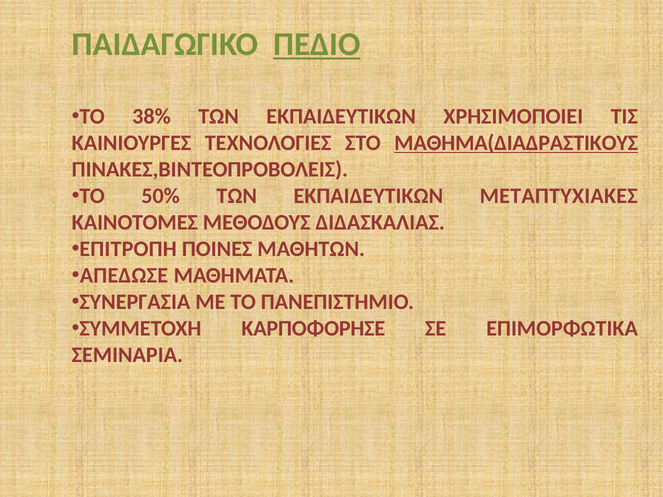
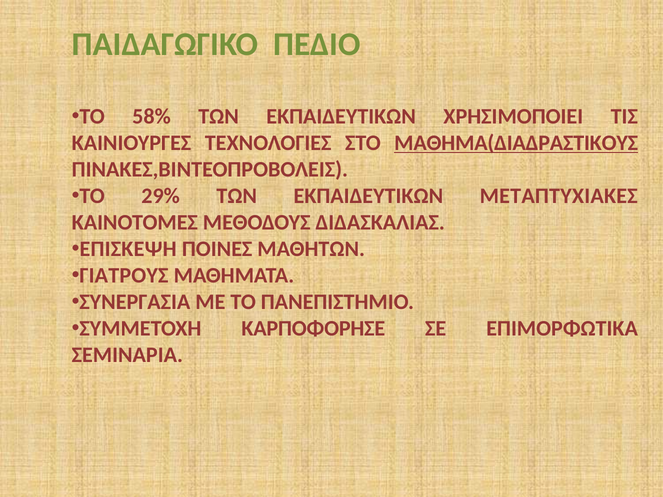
ΠΕΔΙΟ underline: present -> none
38%: 38% -> 58%
50%: 50% -> 29%
ΕΠΙΤΡΟΠΗ: ΕΠΙΤΡΟΠΗ -> ΕΠΙΣΚΕΨΗ
ΑΠΕΔΩΣΕ: ΑΠΕΔΩΣΕ -> ΓΙΑΤΡΟΥΣ
